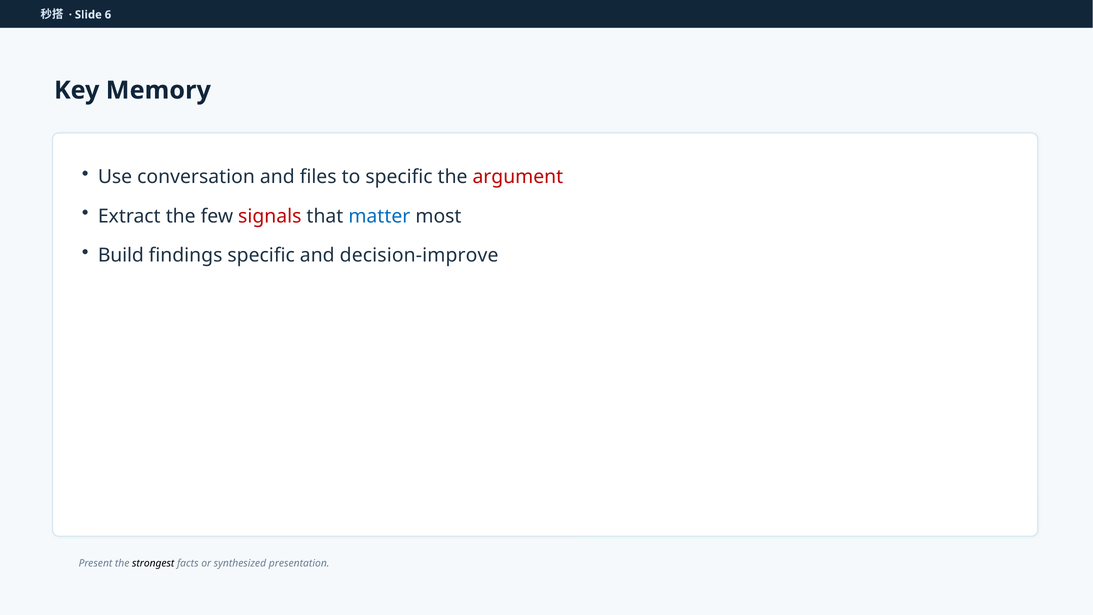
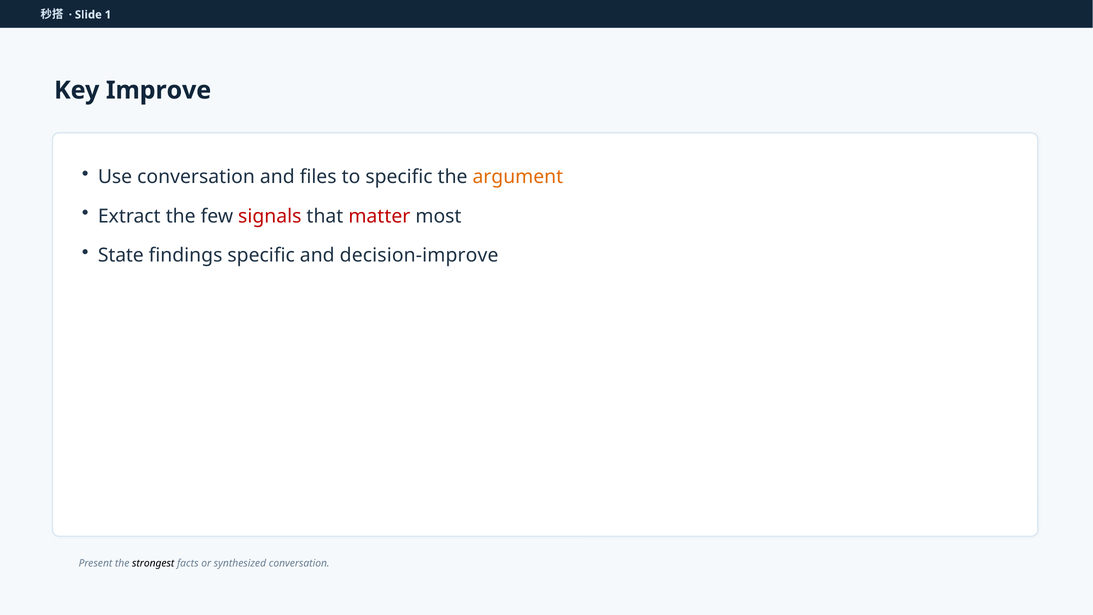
6: 6 -> 1
Memory: Memory -> Improve
argument colour: red -> orange
matter colour: blue -> red
Build: Build -> State
synthesized presentation: presentation -> conversation
